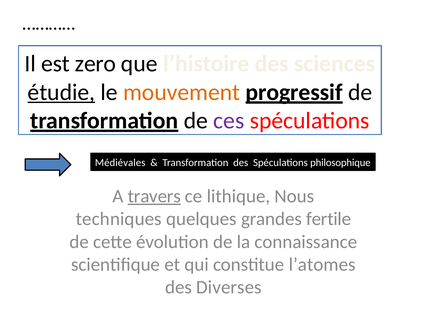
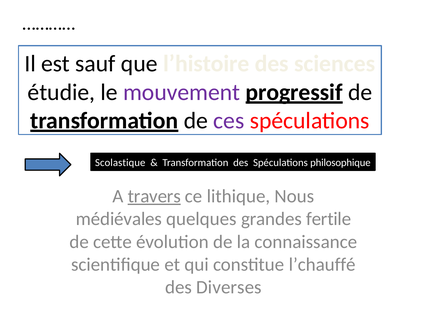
zero: zero -> sauf
étudie underline: present -> none
mouvement colour: orange -> purple
Médiévales: Médiévales -> Scolastique
techniques: techniques -> médiévales
l’atomes: l’atomes -> l’chauffé
